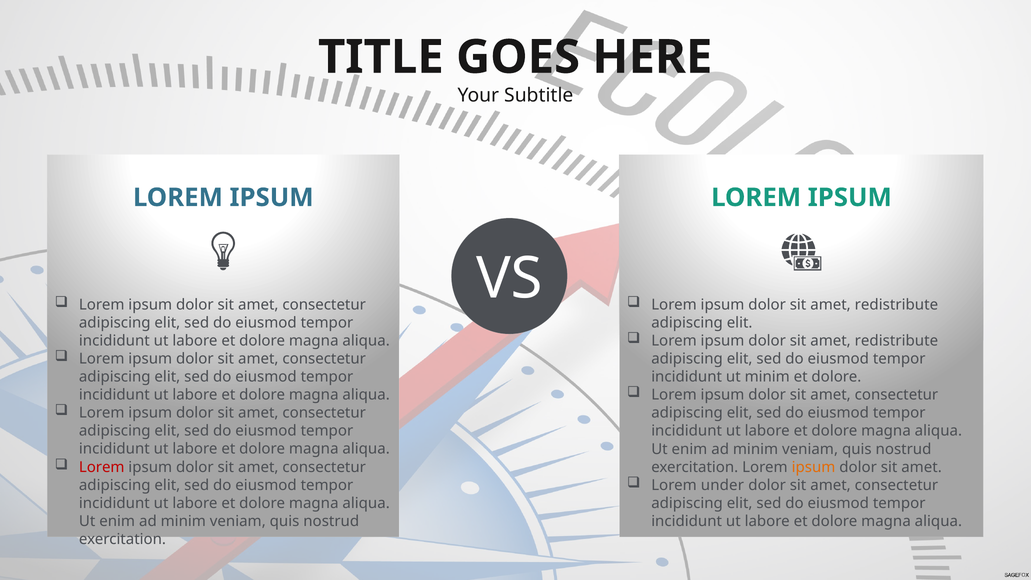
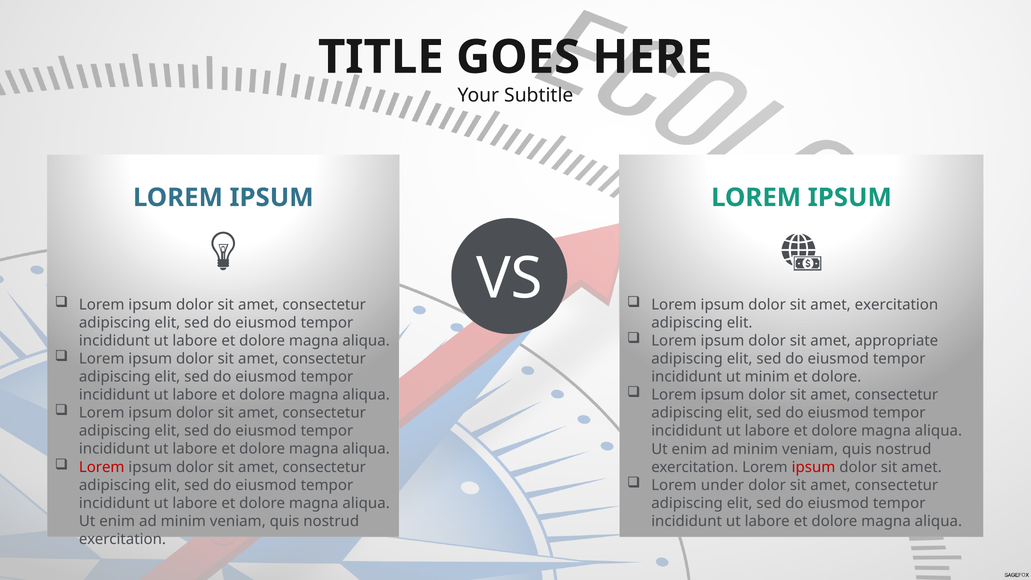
redistribute at (896, 305): redistribute -> exercitation
redistribute at (896, 341): redistribute -> appropriate
ipsum at (814, 467) colour: orange -> red
